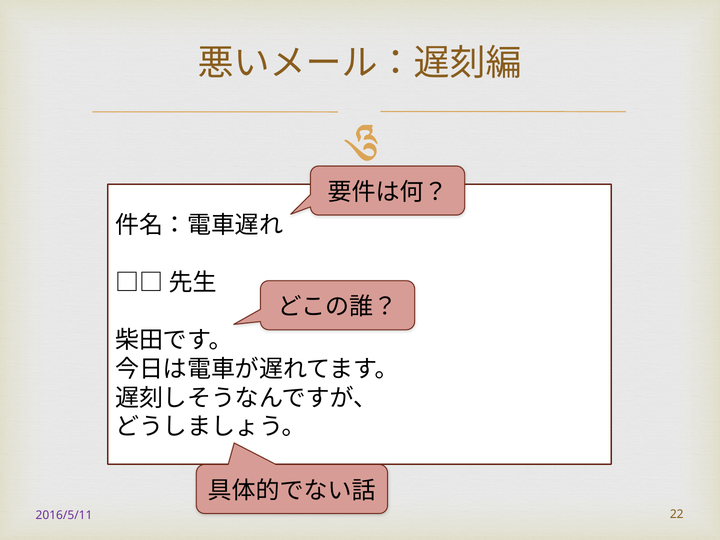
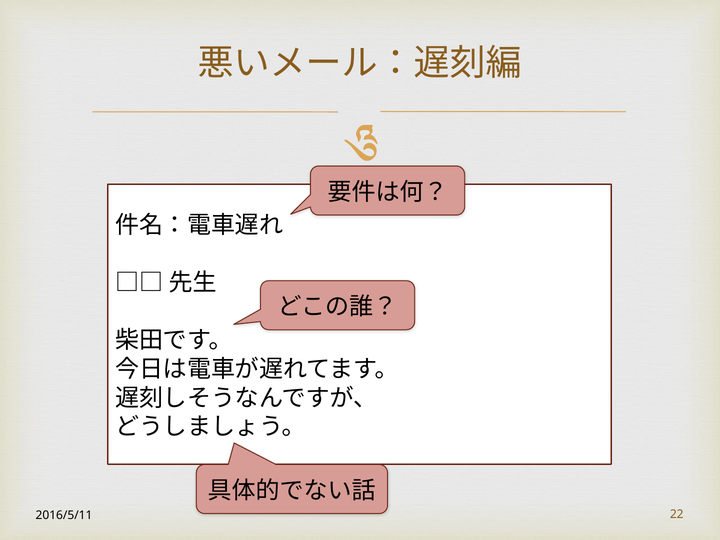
2016/5/11 colour: purple -> black
